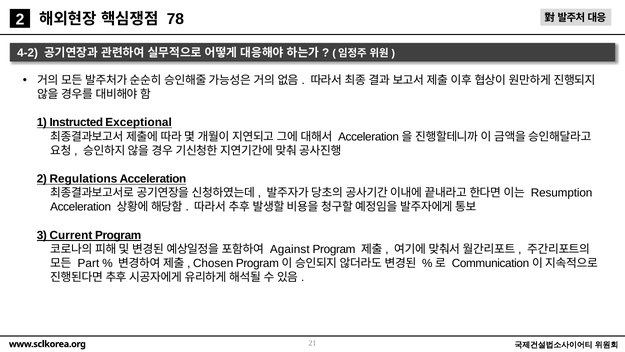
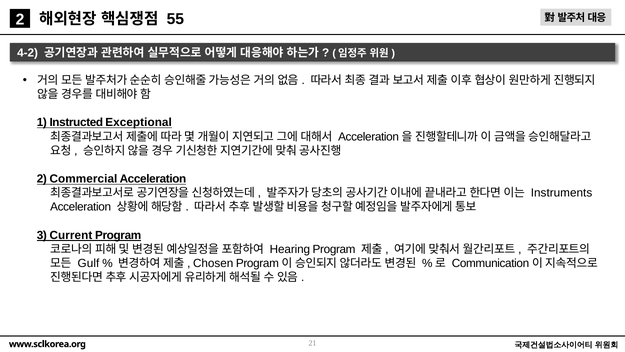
78: 78 -> 55
Regulations: Regulations -> Commercial
Resumption: Resumption -> Instruments
Against: Against -> Hearing
Part: Part -> Gulf
